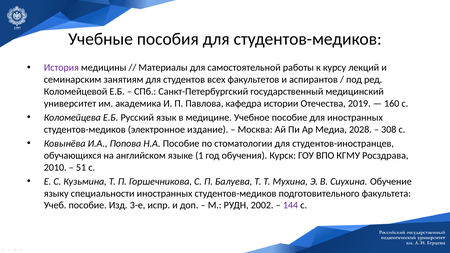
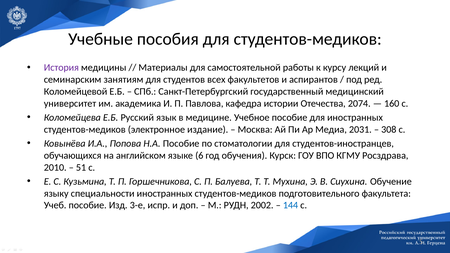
2019: 2019 -> 2074
2028: 2028 -> 2031
1: 1 -> 6
144 colour: purple -> blue
